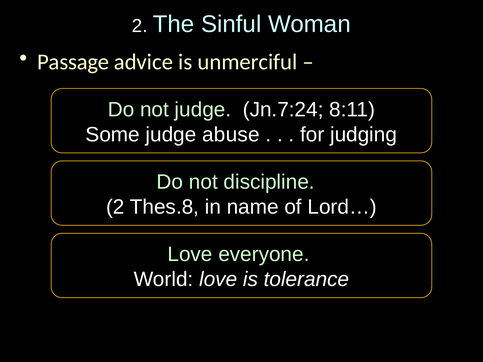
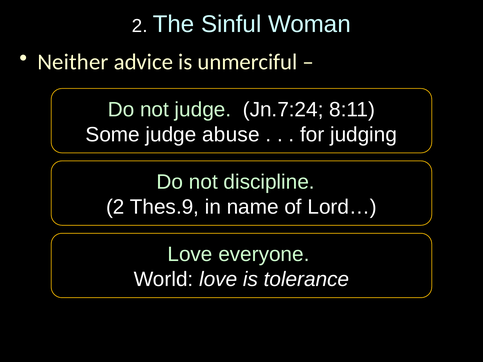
Passage: Passage -> Neither
Thes.8: Thes.8 -> Thes.9
